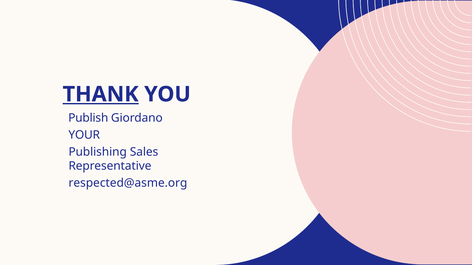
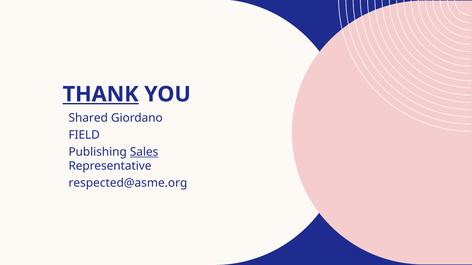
Publish: Publish -> Shared
YOUR: YOUR -> FIELD
Sales underline: none -> present
